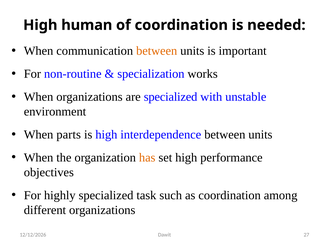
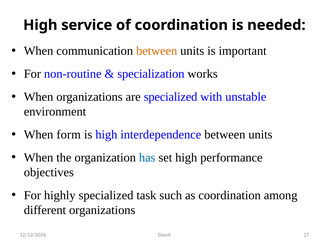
human: human -> service
parts: parts -> form
has colour: orange -> blue
